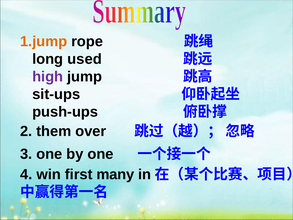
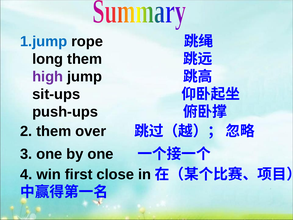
1.jump colour: orange -> blue
long used: used -> them
many: many -> close
